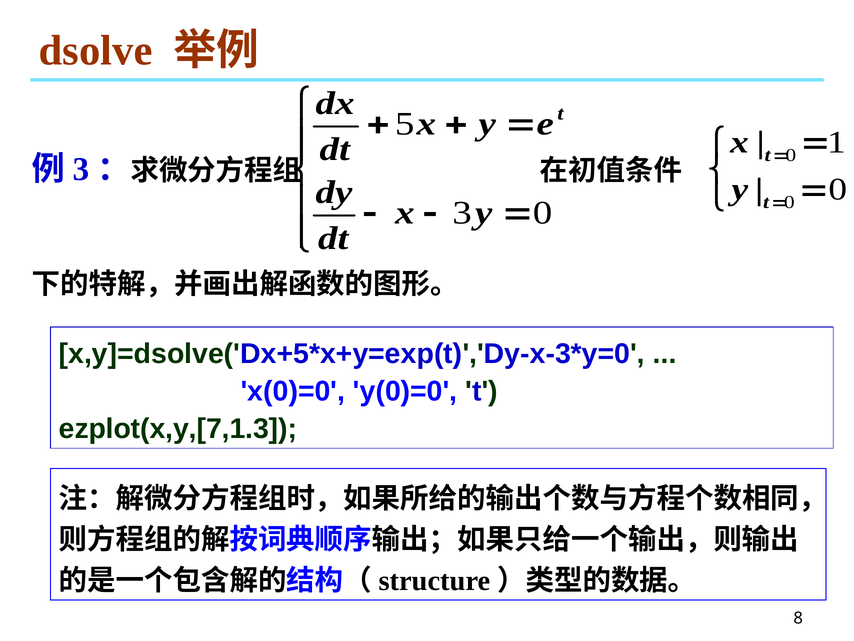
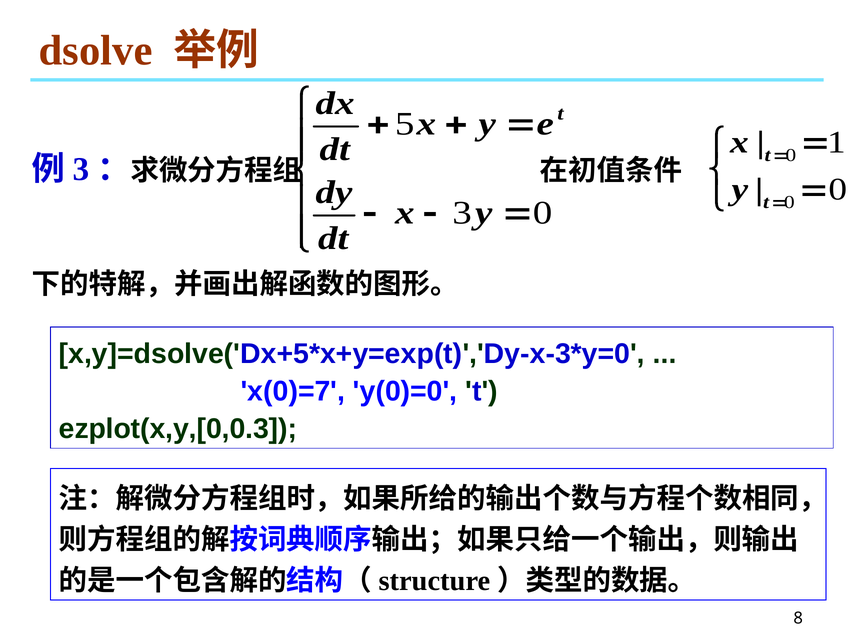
x(0)=0: x(0)=0 -> x(0)=7
ezplot(x,y,[7,1.3: ezplot(x,y,[7,1.3 -> ezplot(x,y,[0,0.3
